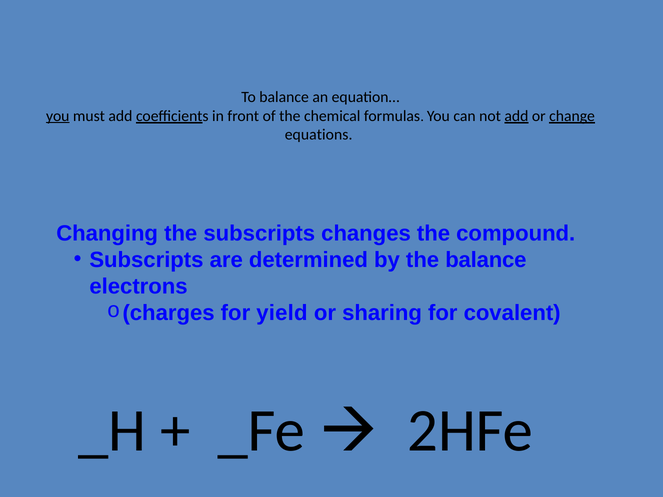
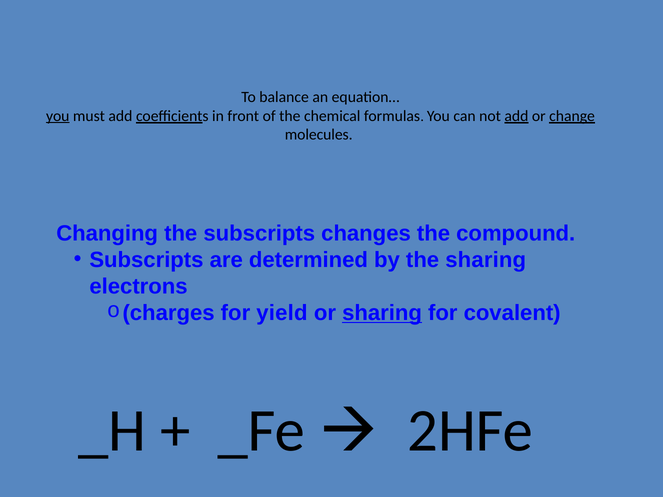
equations: equations -> molecules
the balance: balance -> sharing
sharing at (382, 313) underline: none -> present
